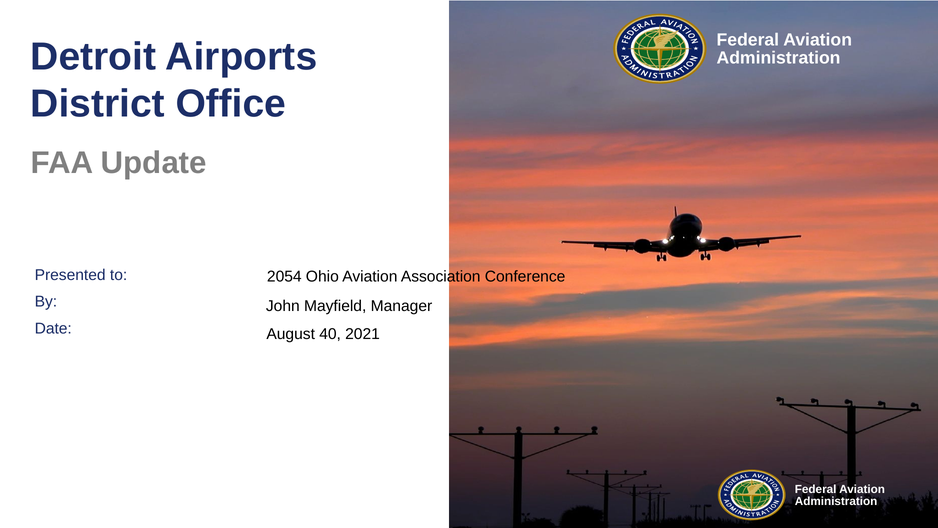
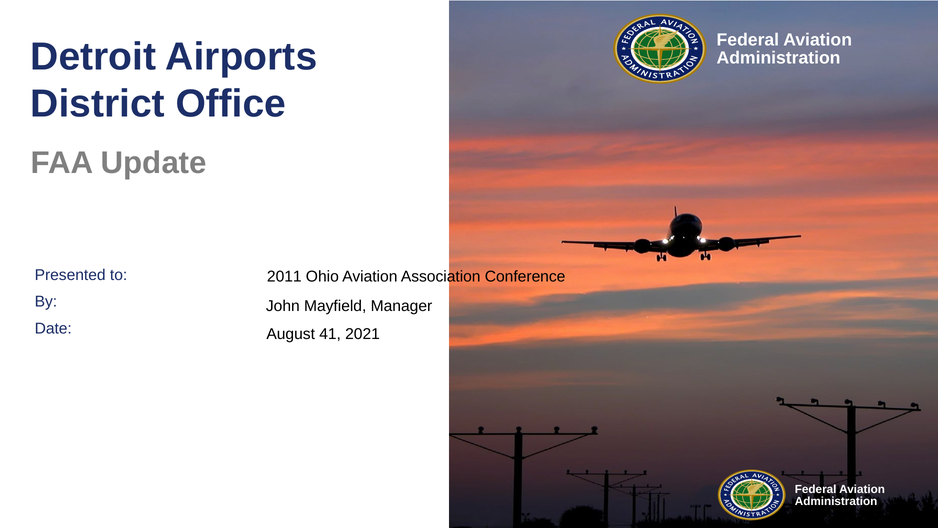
2054: 2054 -> 2011
40: 40 -> 41
